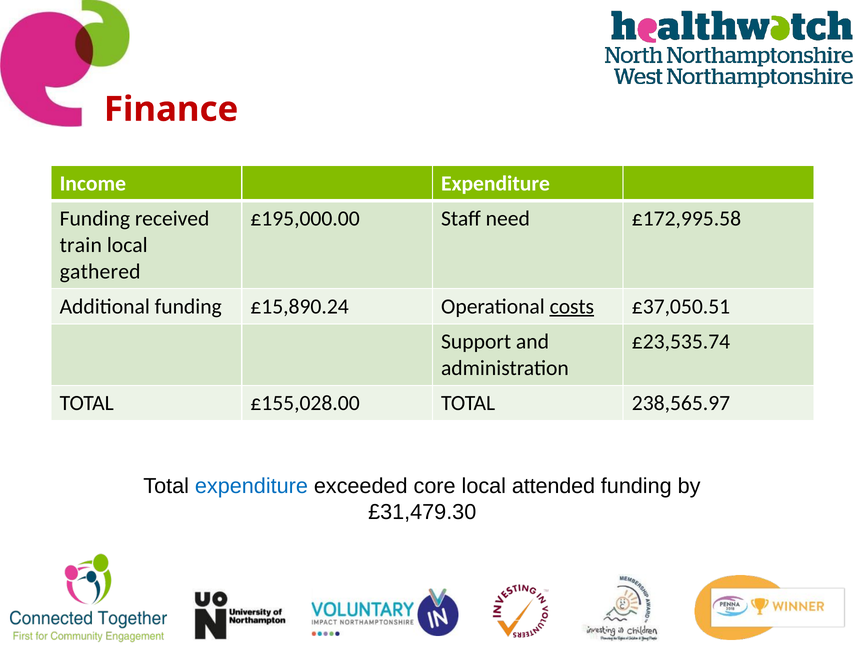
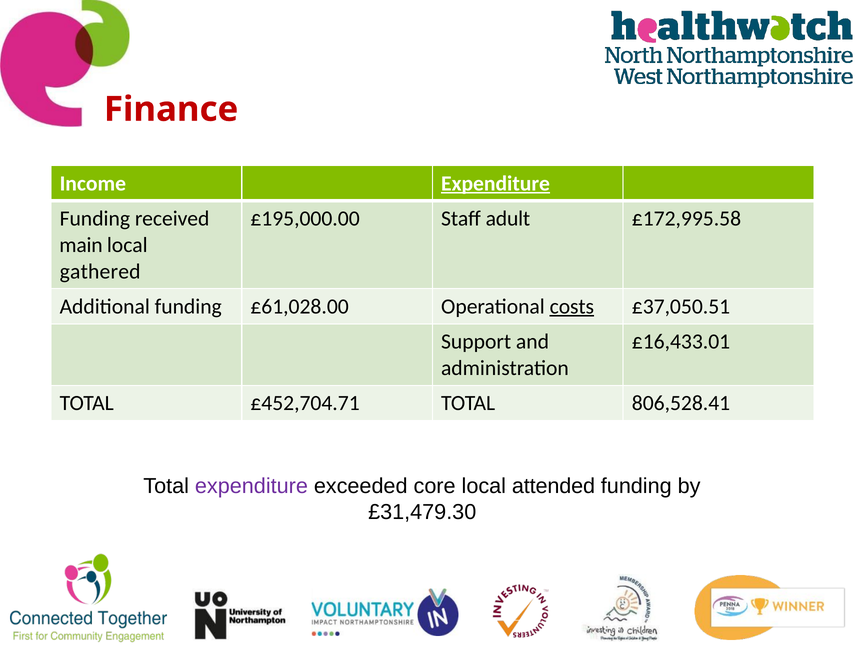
Expenditure at (496, 183) underline: none -> present
need: need -> adult
train: train -> main
£15,890.24: £15,890.24 -> £61,028.00
£23,535.74: £23,535.74 -> £16,433.01
£155,028.00: £155,028.00 -> £452,704.71
238,565.97: 238,565.97 -> 806,528.41
expenditure at (251, 486) colour: blue -> purple
